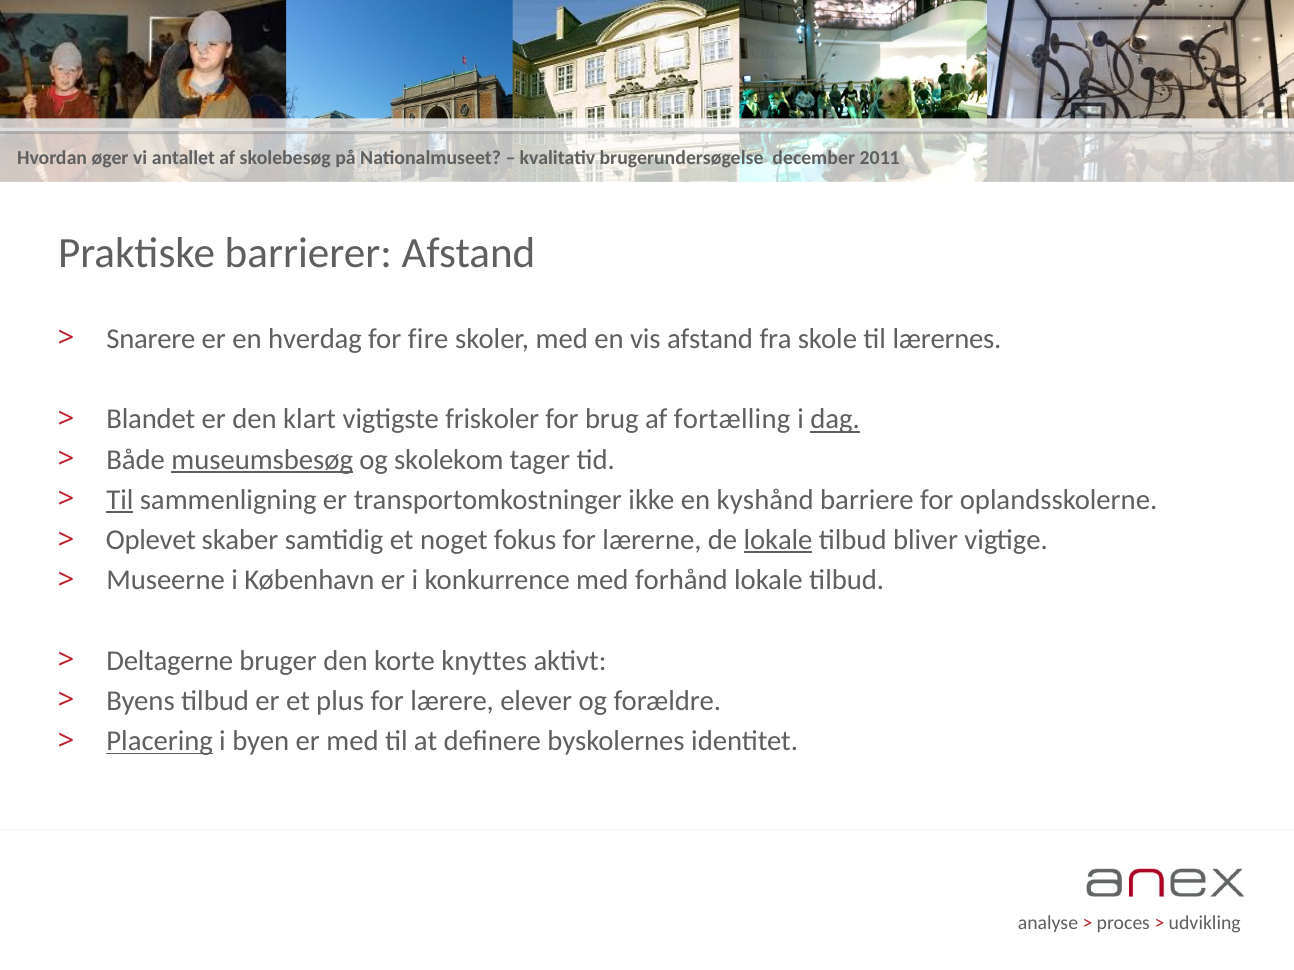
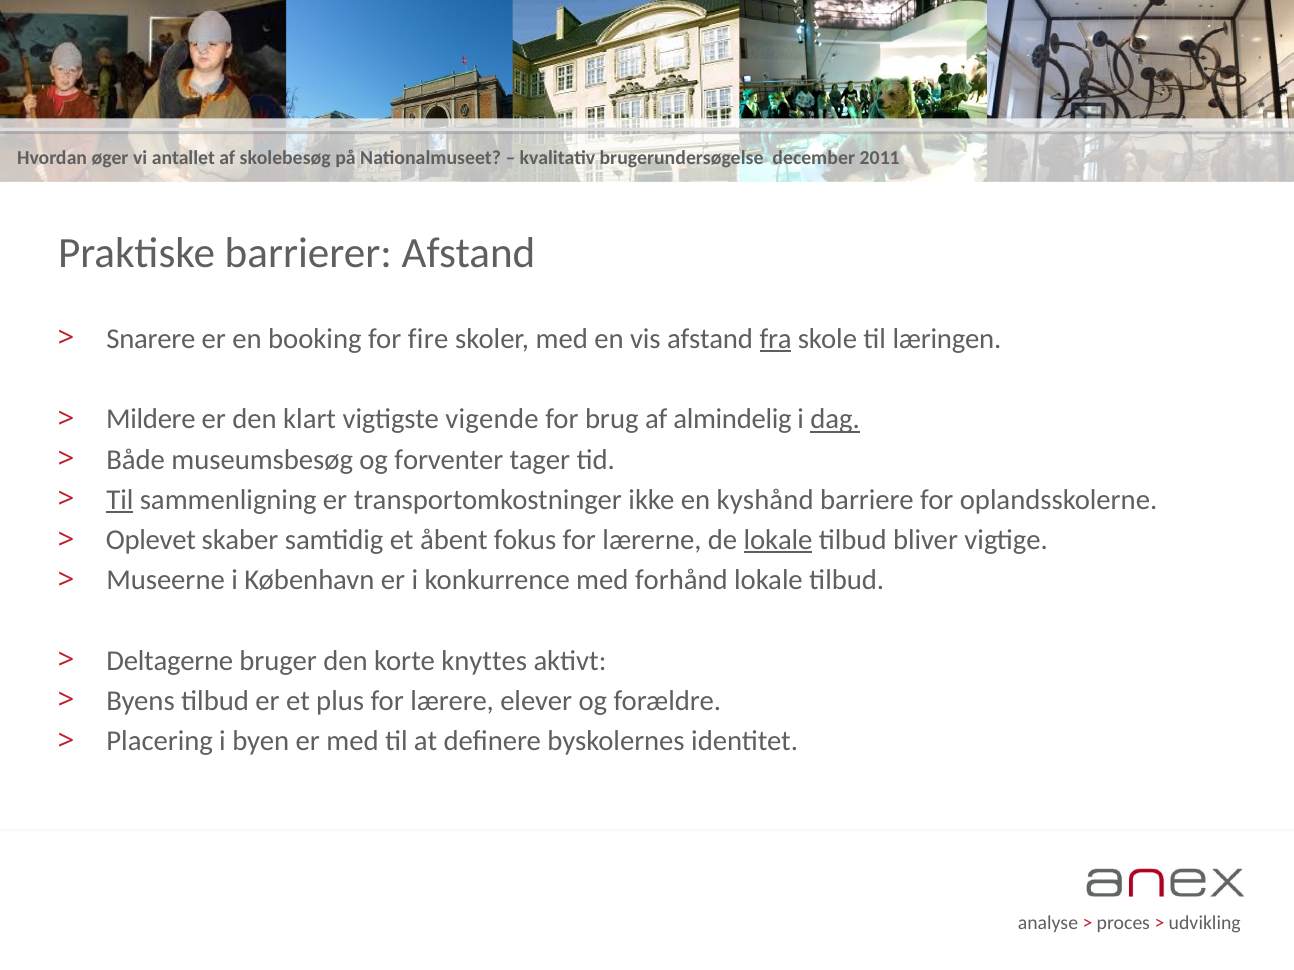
hverdag: hverdag -> booking
fra underline: none -> present
lærernes: lærernes -> læringen
Blandet: Blandet -> Mildere
friskoler: friskoler -> vigende
fortælling: fortælling -> almindelig
museumsbesøg underline: present -> none
skolekom: skolekom -> forventer
noget: noget -> åbent
Placering underline: present -> none
